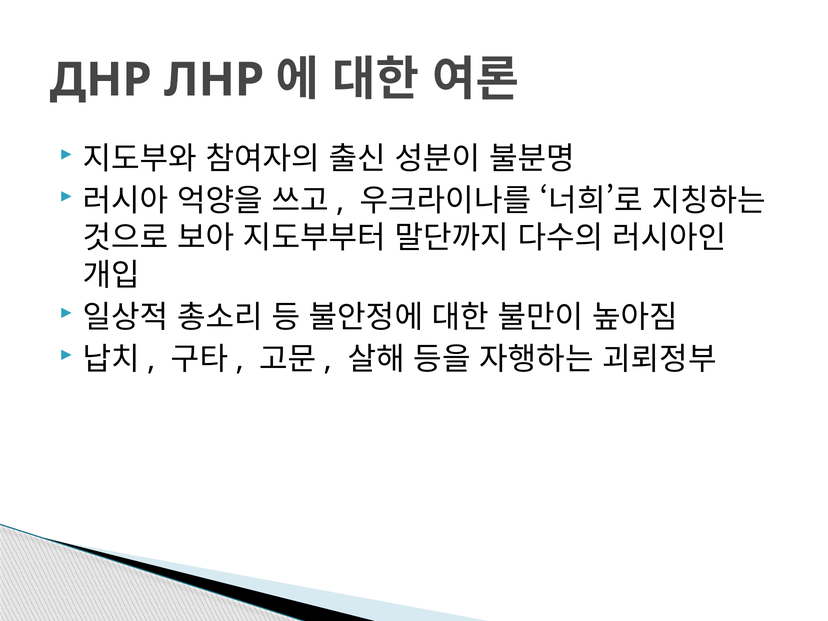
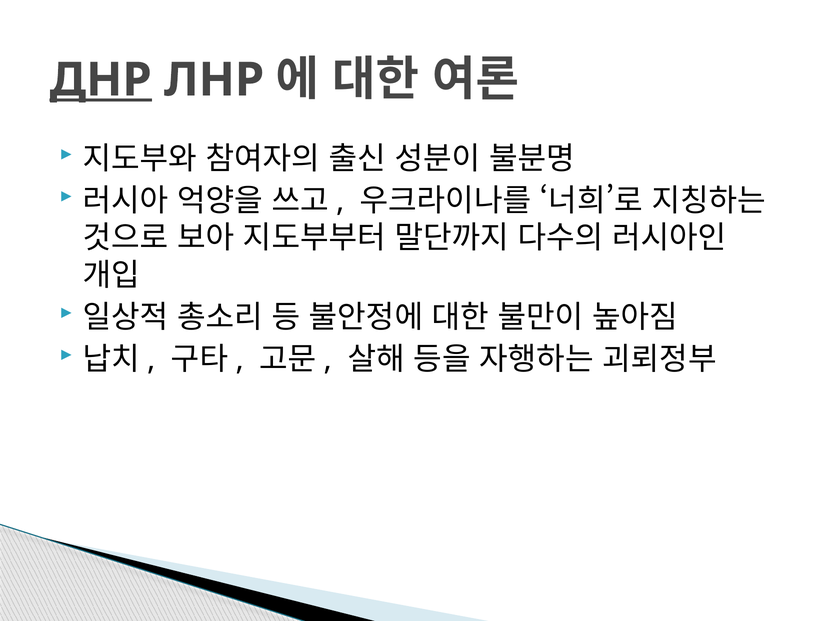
ДНР underline: none -> present
